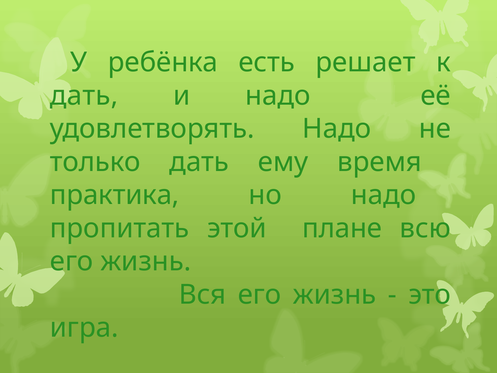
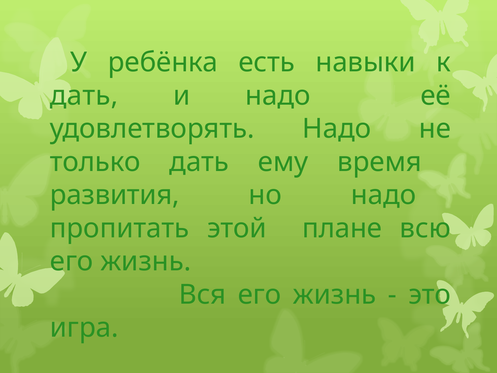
решает: решает -> навыки
практика: практика -> развития
